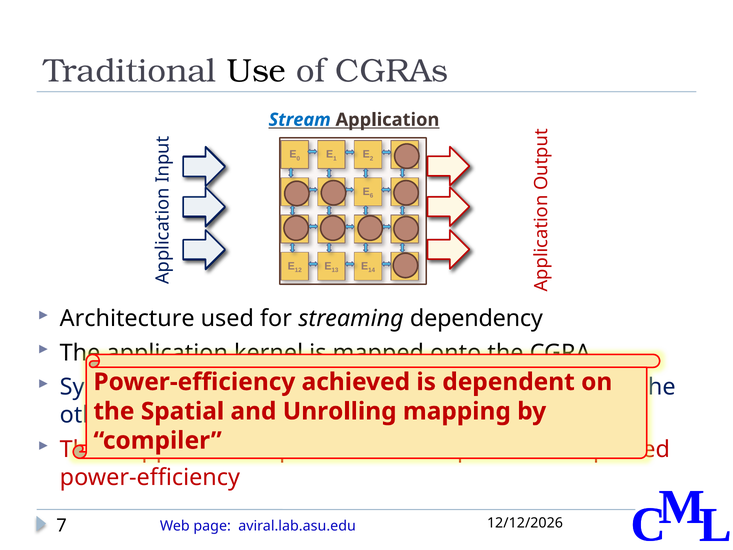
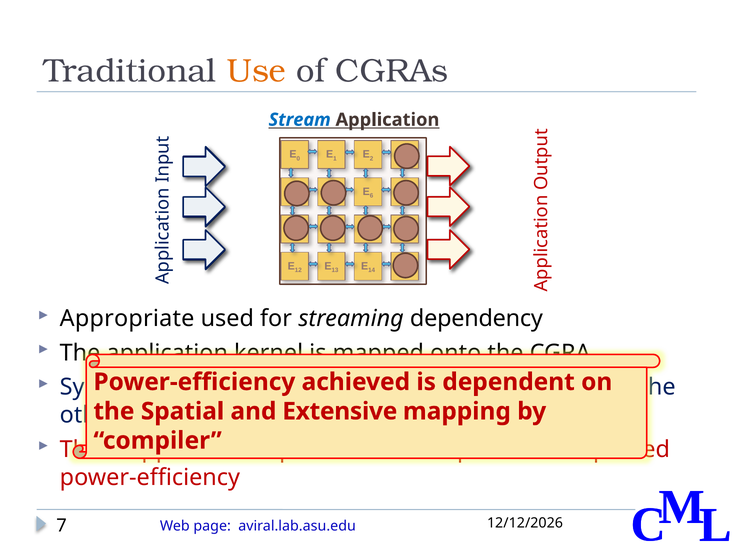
Use colour: black -> orange
Architecture: Architecture -> Appropriate
Unrolling: Unrolling -> Extensive
